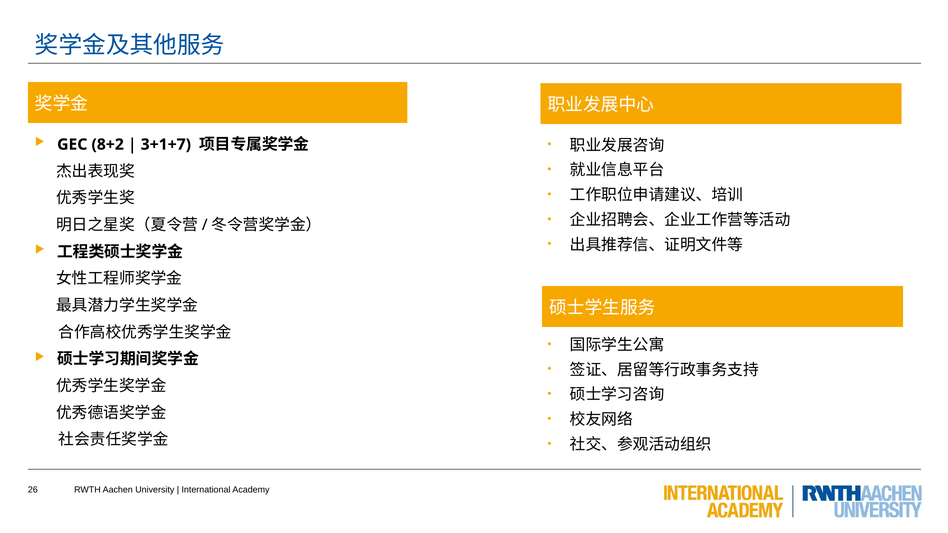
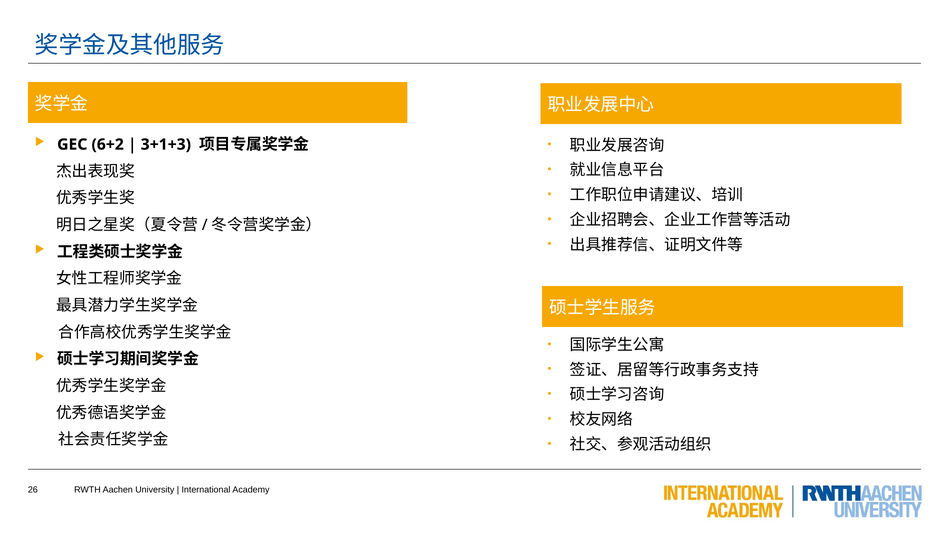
8+2: 8+2 -> 6+2
3+1+7: 3+1+7 -> 3+1+3
